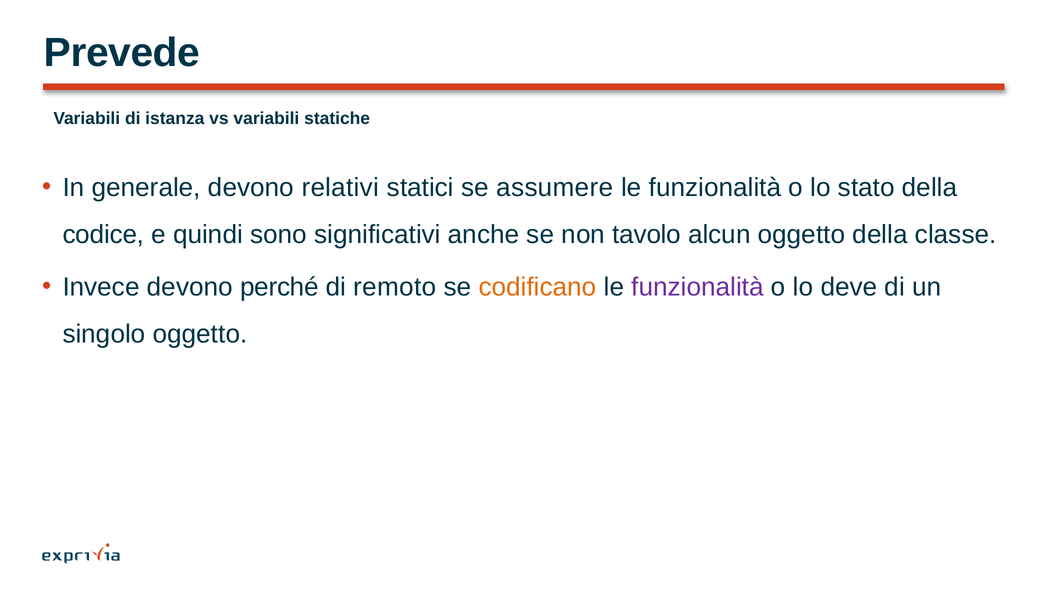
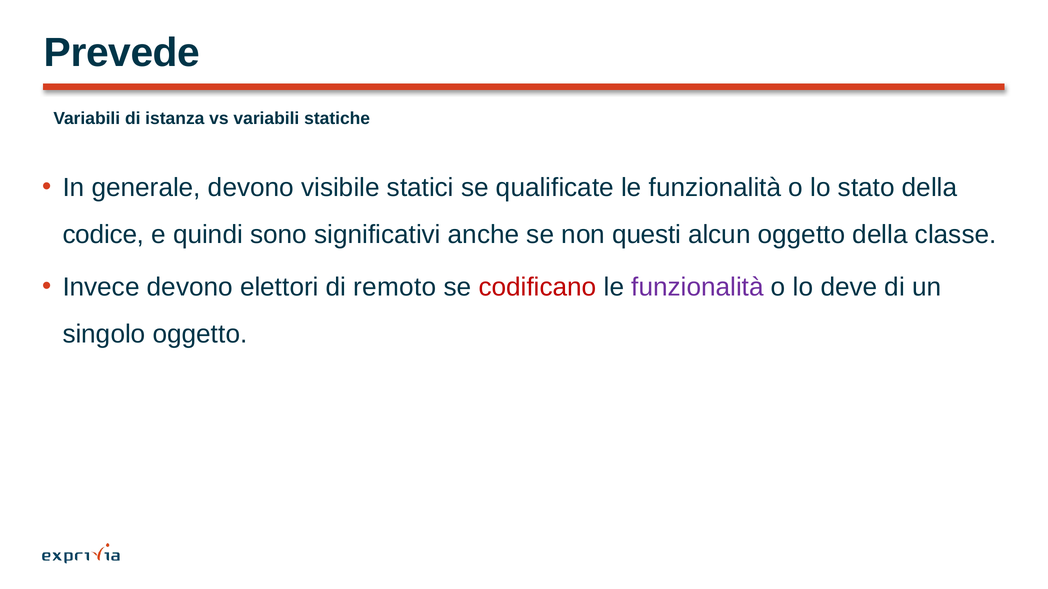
relativi: relativi -> visibile
assumere: assumere -> qualificate
tavolo: tavolo -> questi
perché: perché -> elettori
codificano colour: orange -> red
